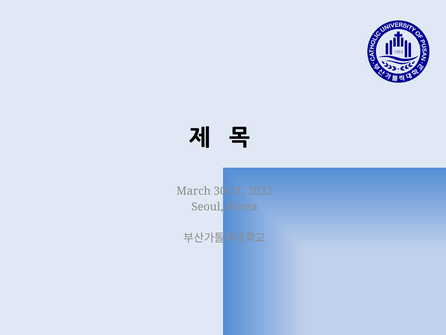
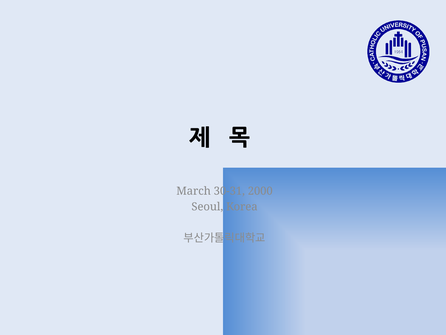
2032: 2032 -> 2000
